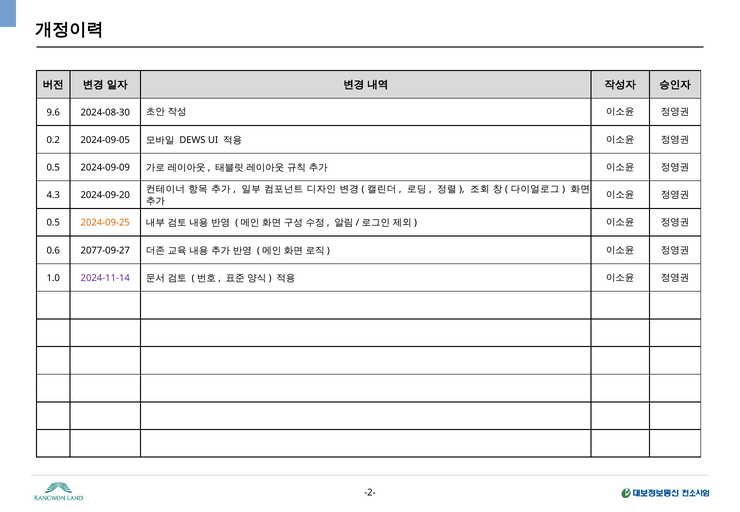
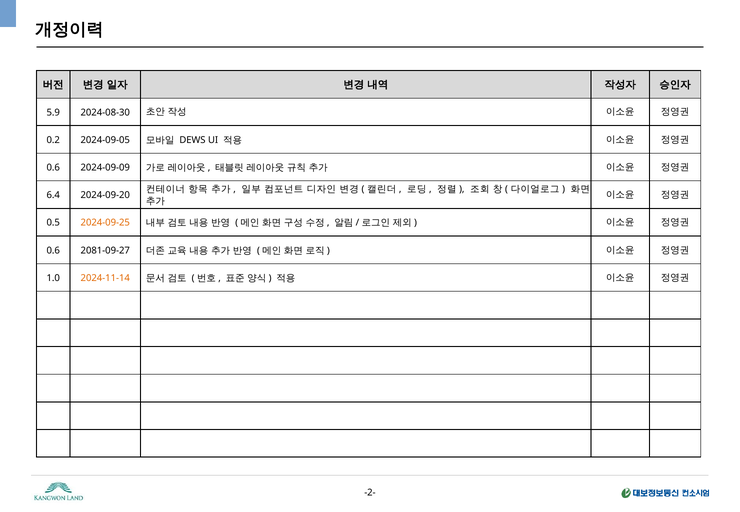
9.6: 9.6 -> 5.9
0.5 at (53, 168): 0.5 -> 0.6
4.3: 4.3 -> 6.4
2077-09-27: 2077-09-27 -> 2081-09-27
2024-11-14 colour: purple -> orange
